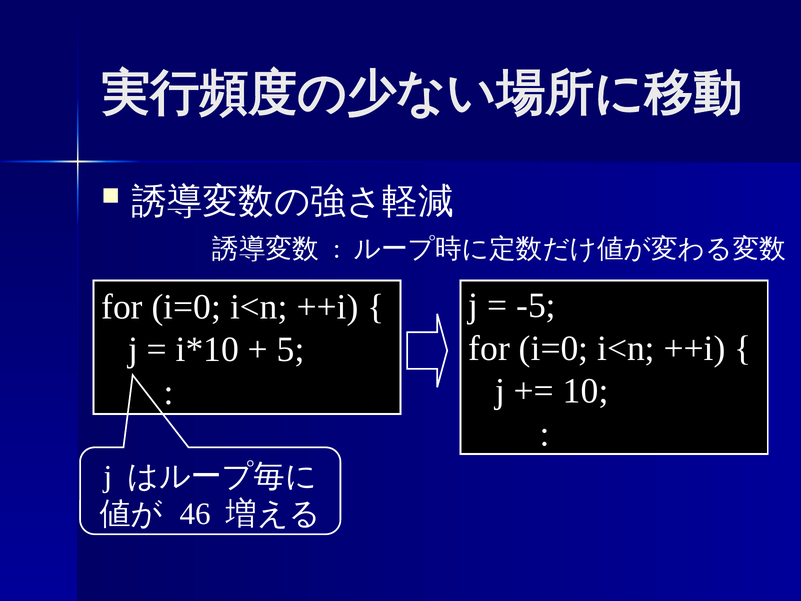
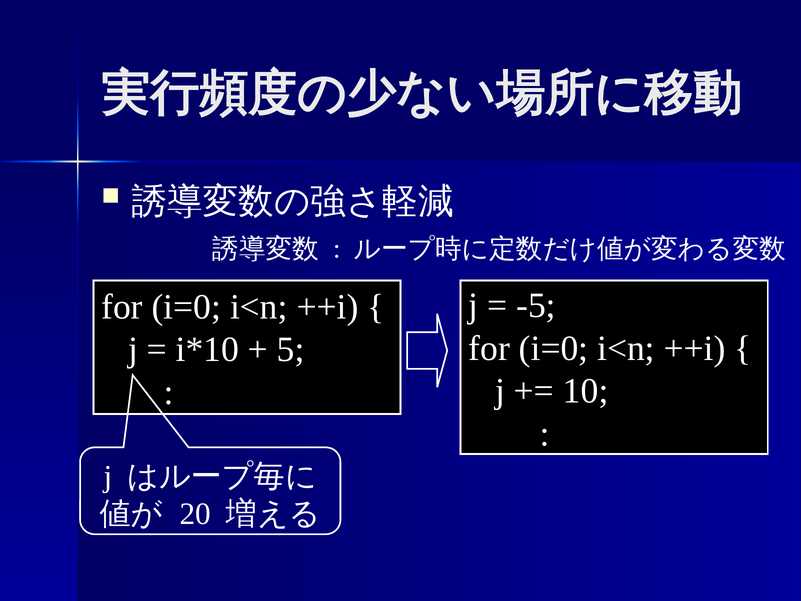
46: 46 -> 20
